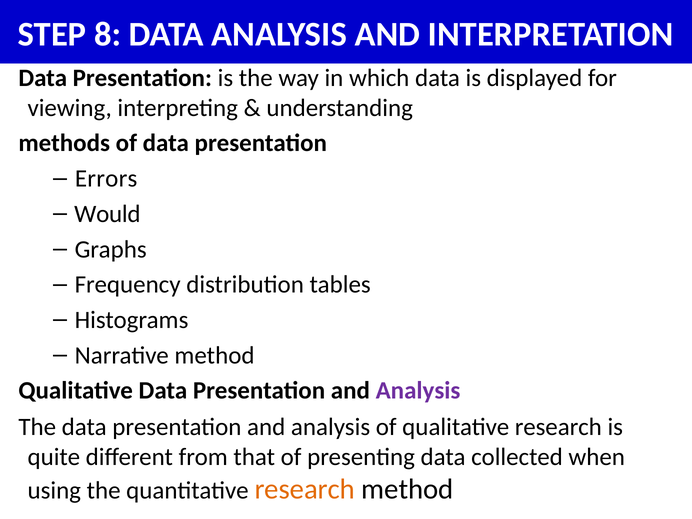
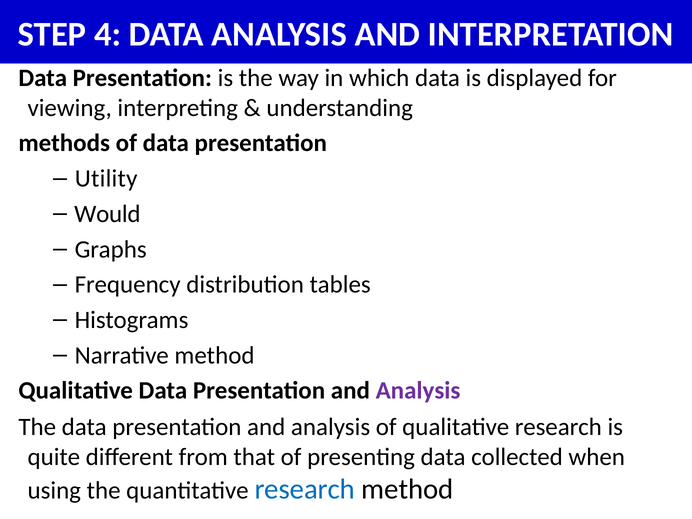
8: 8 -> 4
Errors: Errors -> Utility
research at (305, 489) colour: orange -> blue
